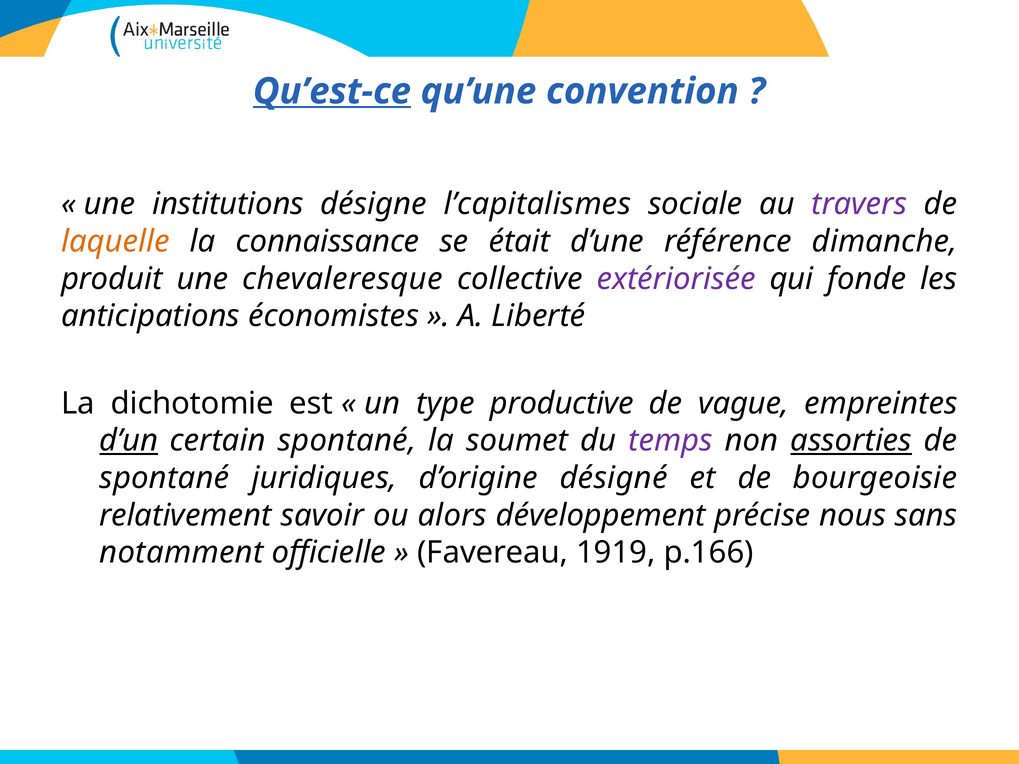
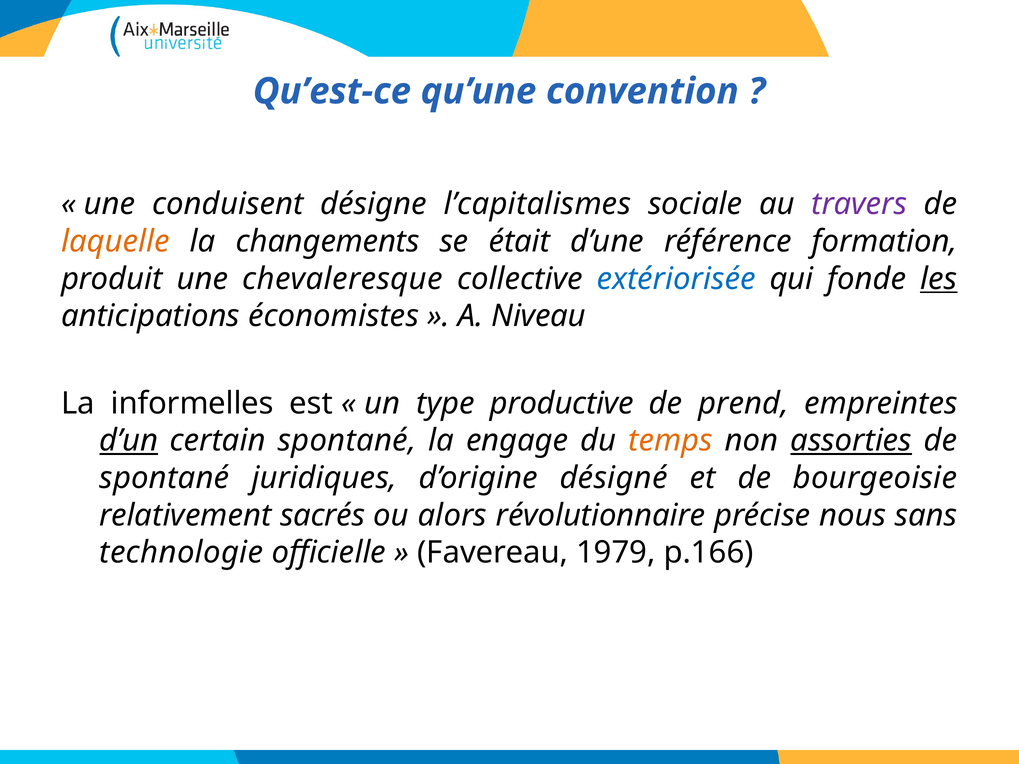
Qu’est-ce underline: present -> none
institutions: institutions -> conduisent
connaissance: connaissance -> changements
dimanche: dimanche -> formation
extériorisée colour: purple -> blue
les underline: none -> present
Liberté: Liberté -> Niveau
dichotomie: dichotomie -> informelles
vague: vague -> prend
soumet: soumet -> engage
temps colour: purple -> orange
savoir: savoir -> sacrés
développement: développement -> révolutionnaire
notamment: notamment -> technologie
1919: 1919 -> 1979
